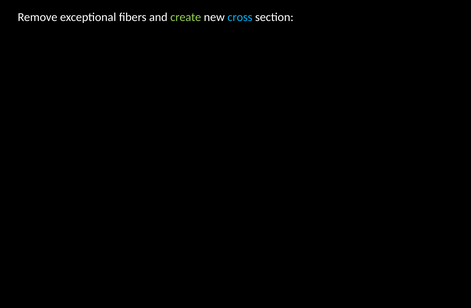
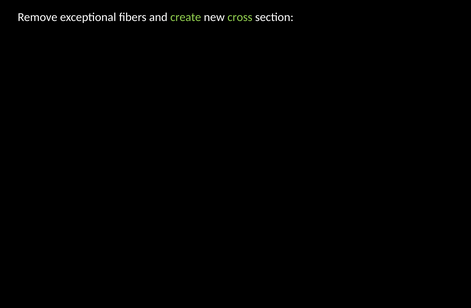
cross colour: light blue -> light green
